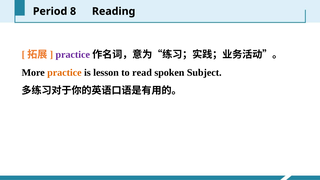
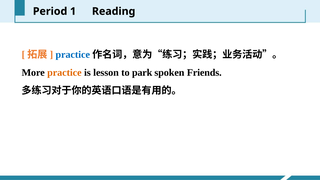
8: 8 -> 1
practice at (73, 54) colour: purple -> blue
read: read -> park
Subject: Subject -> Friends
